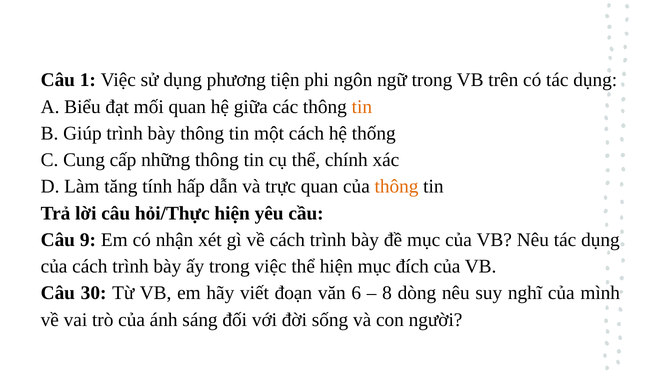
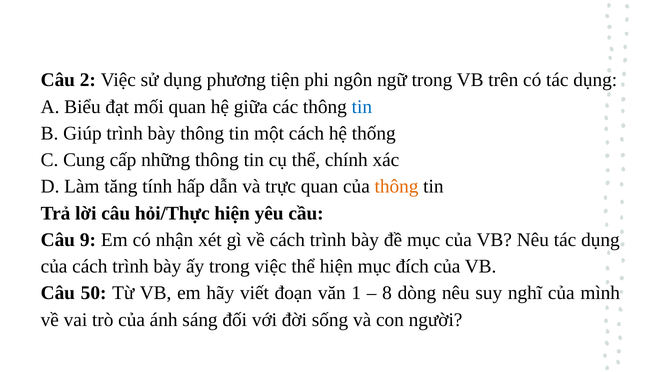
1: 1 -> 2
tin at (362, 107) colour: orange -> blue
30: 30 -> 50
6: 6 -> 1
